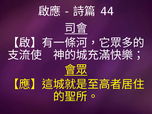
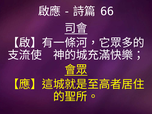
44: 44 -> 66
